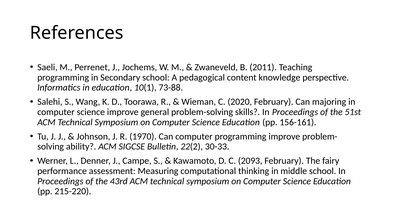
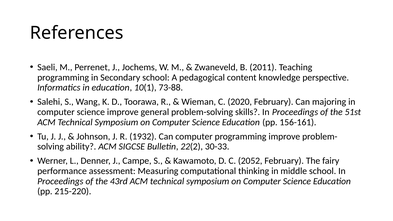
1970: 1970 -> 1932
2093: 2093 -> 2052
